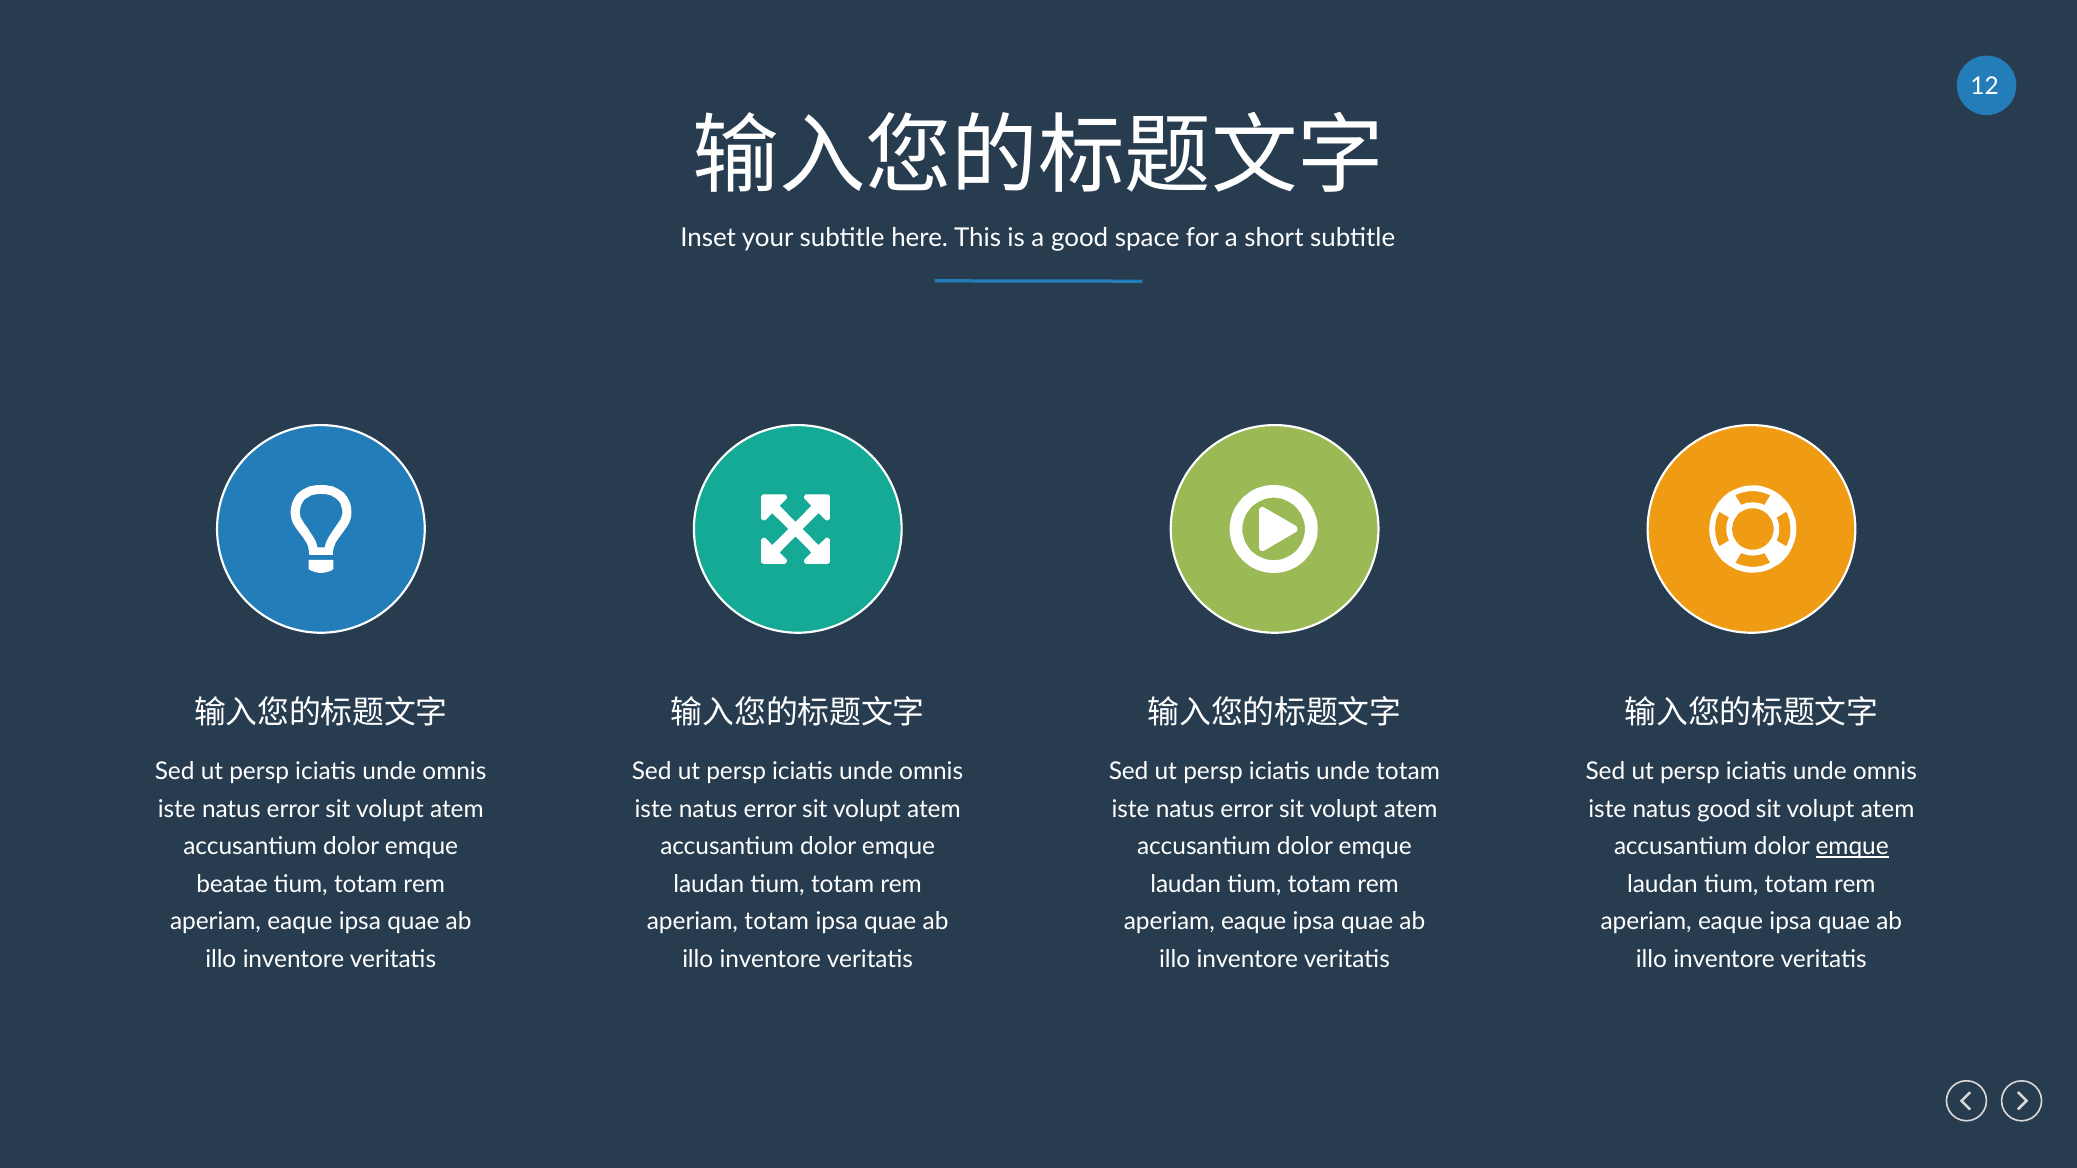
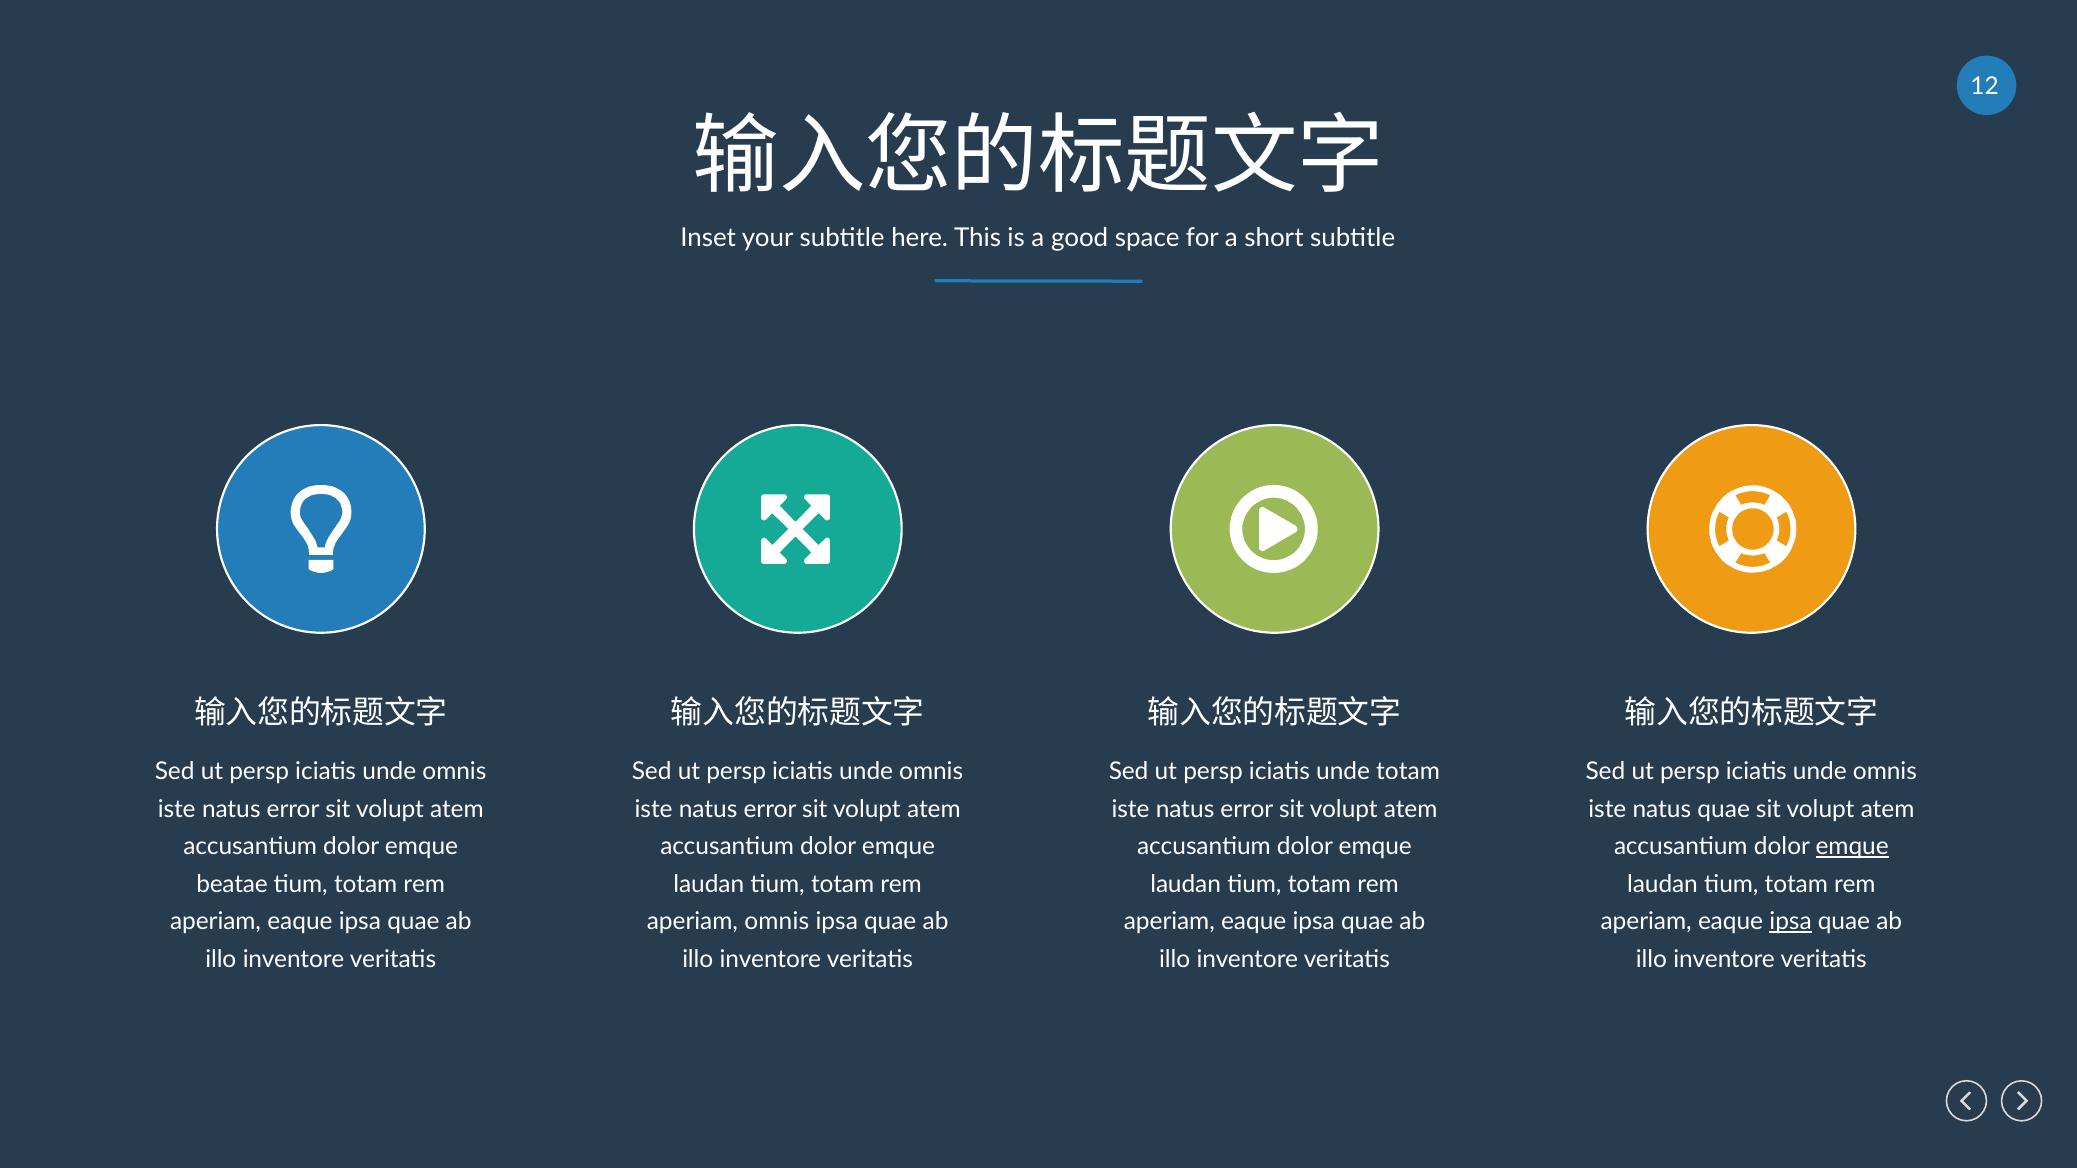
natus good: good -> quae
aperiam totam: totam -> omnis
ipsa at (1791, 922) underline: none -> present
